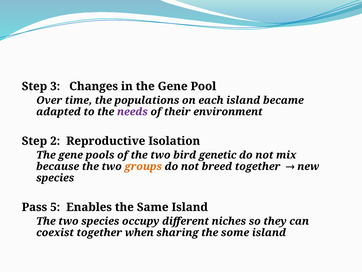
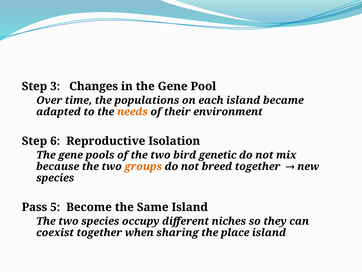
needs colour: purple -> orange
2: 2 -> 6
Enables: Enables -> Become
some: some -> place
